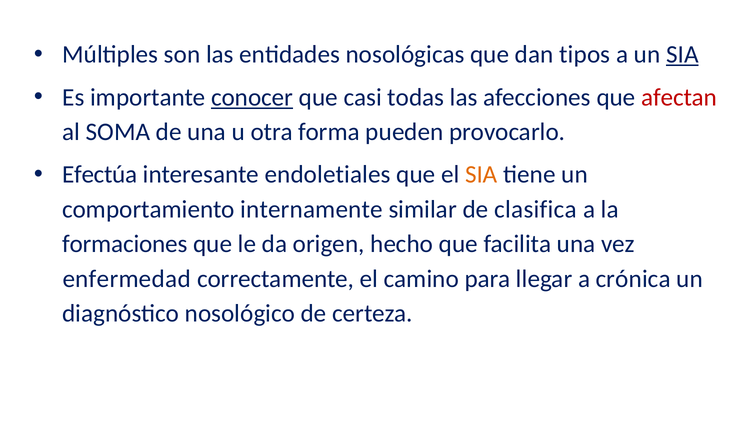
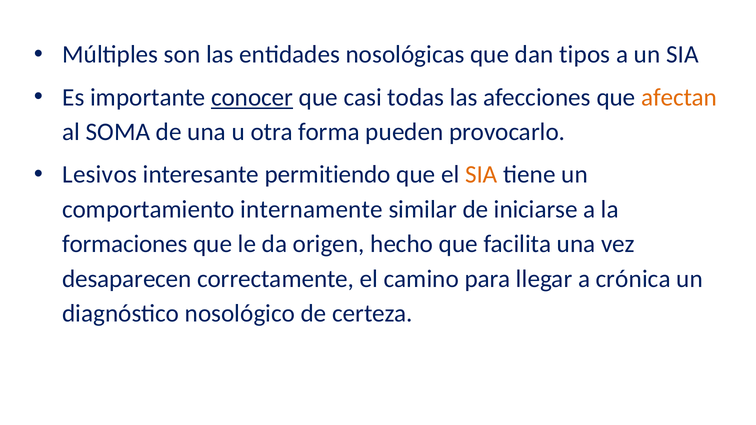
SIA at (682, 55) underline: present -> none
afectan colour: red -> orange
Efectúa: Efectúa -> Lesivos
endoletiales: endoletiales -> permitiendo
clasifica: clasifica -> iniciarse
enfermedad: enfermedad -> desaparecen
